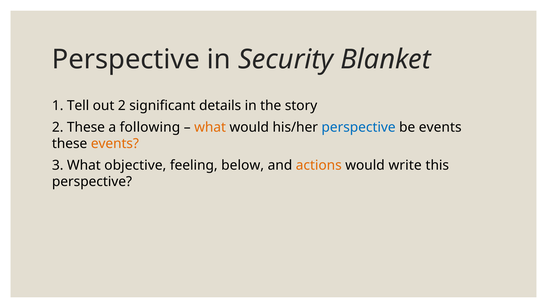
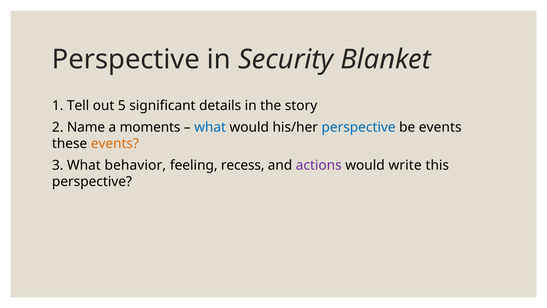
out 2: 2 -> 5
2 These: These -> Name
following: following -> moments
what at (210, 127) colour: orange -> blue
objective: objective -> behavior
below: below -> recess
actions colour: orange -> purple
